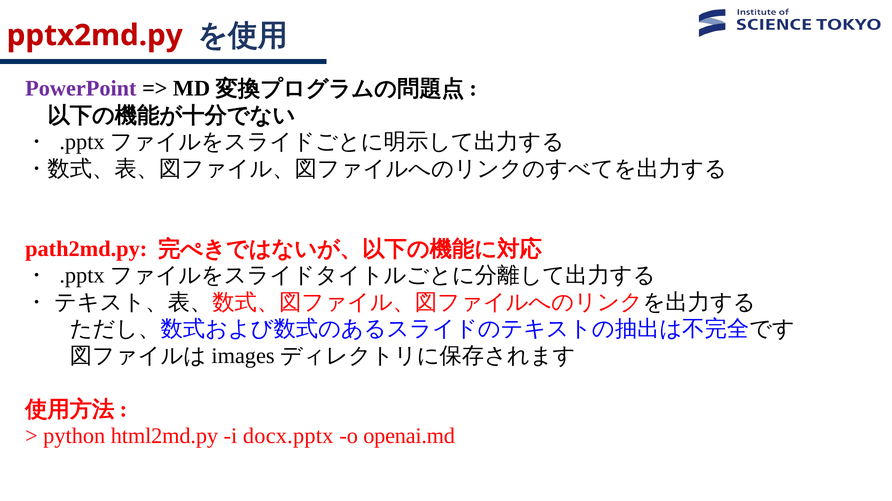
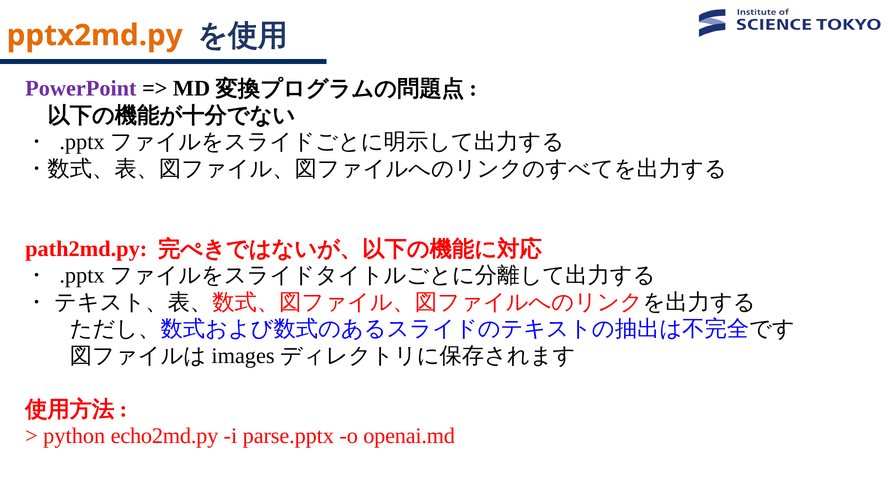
pptx2md.py colour: red -> orange
html2md.py: html2md.py -> echo2md.py
docx.pptx: docx.pptx -> parse.pptx
